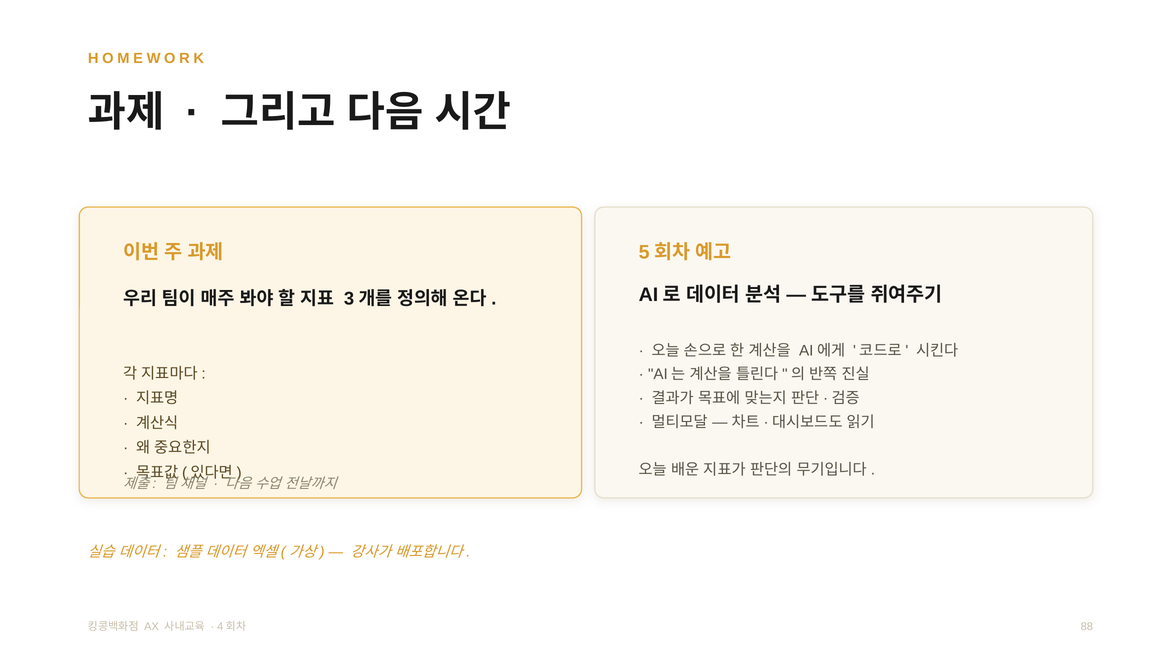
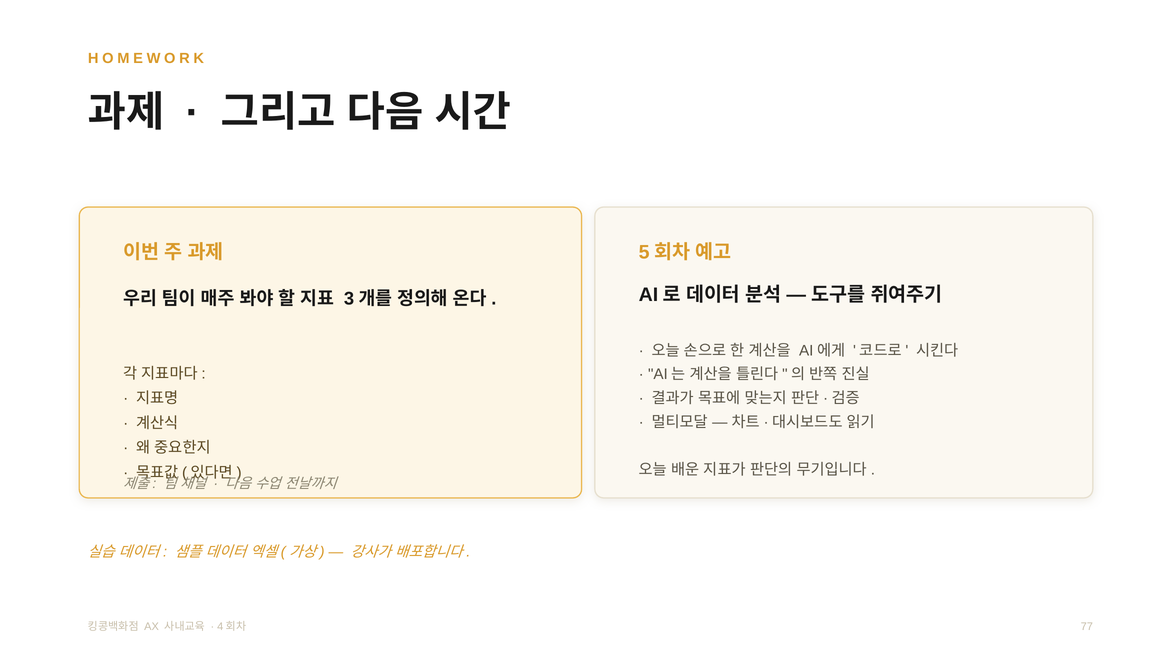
88: 88 -> 77
